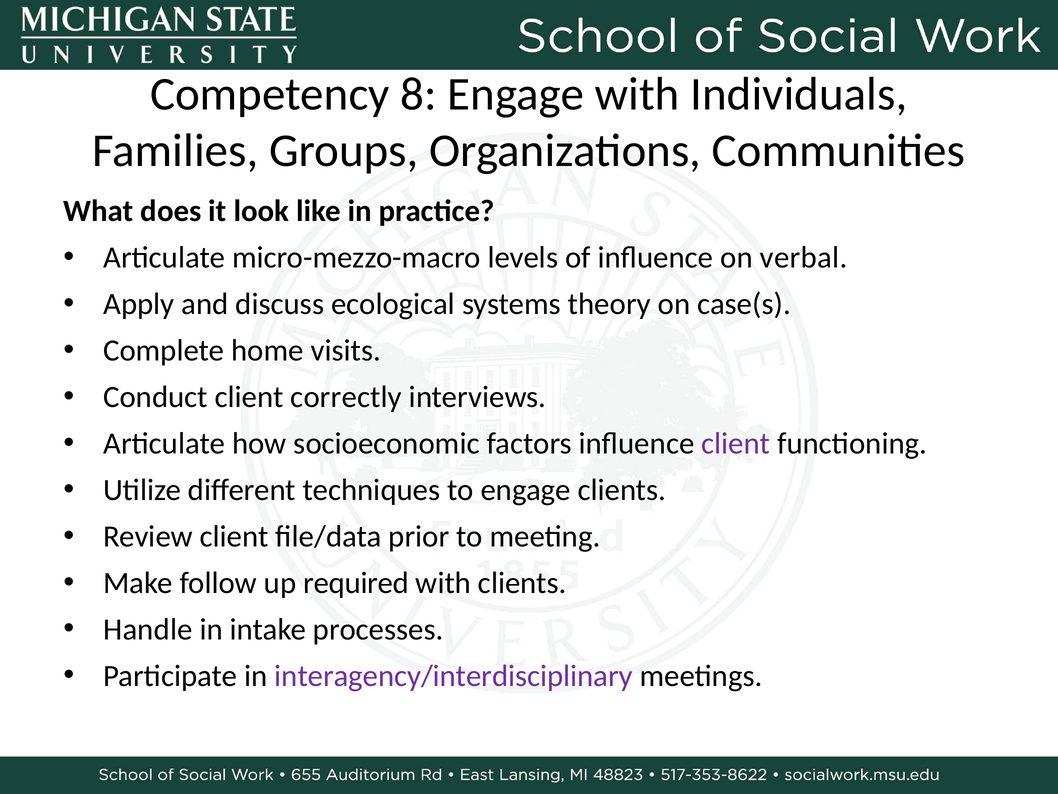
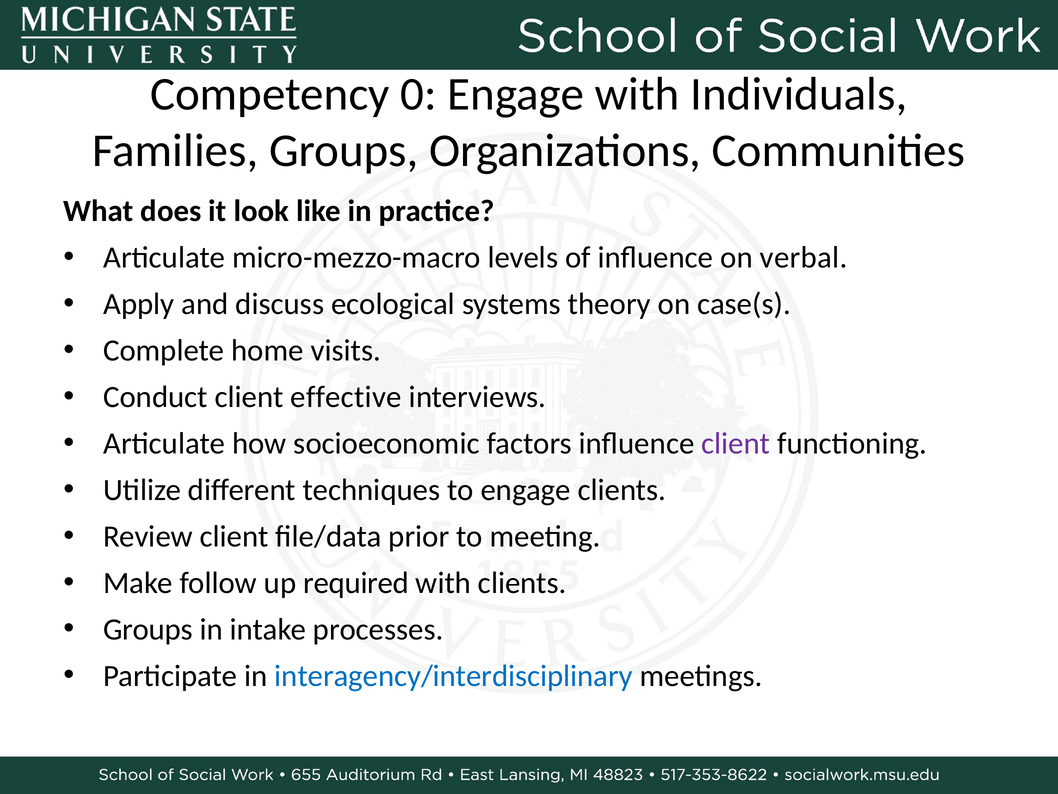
8: 8 -> 0
correctly: correctly -> effective
Handle at (148, 629): Handle -> Groups
interagency/interdisciplinary colour: purple -> blue
